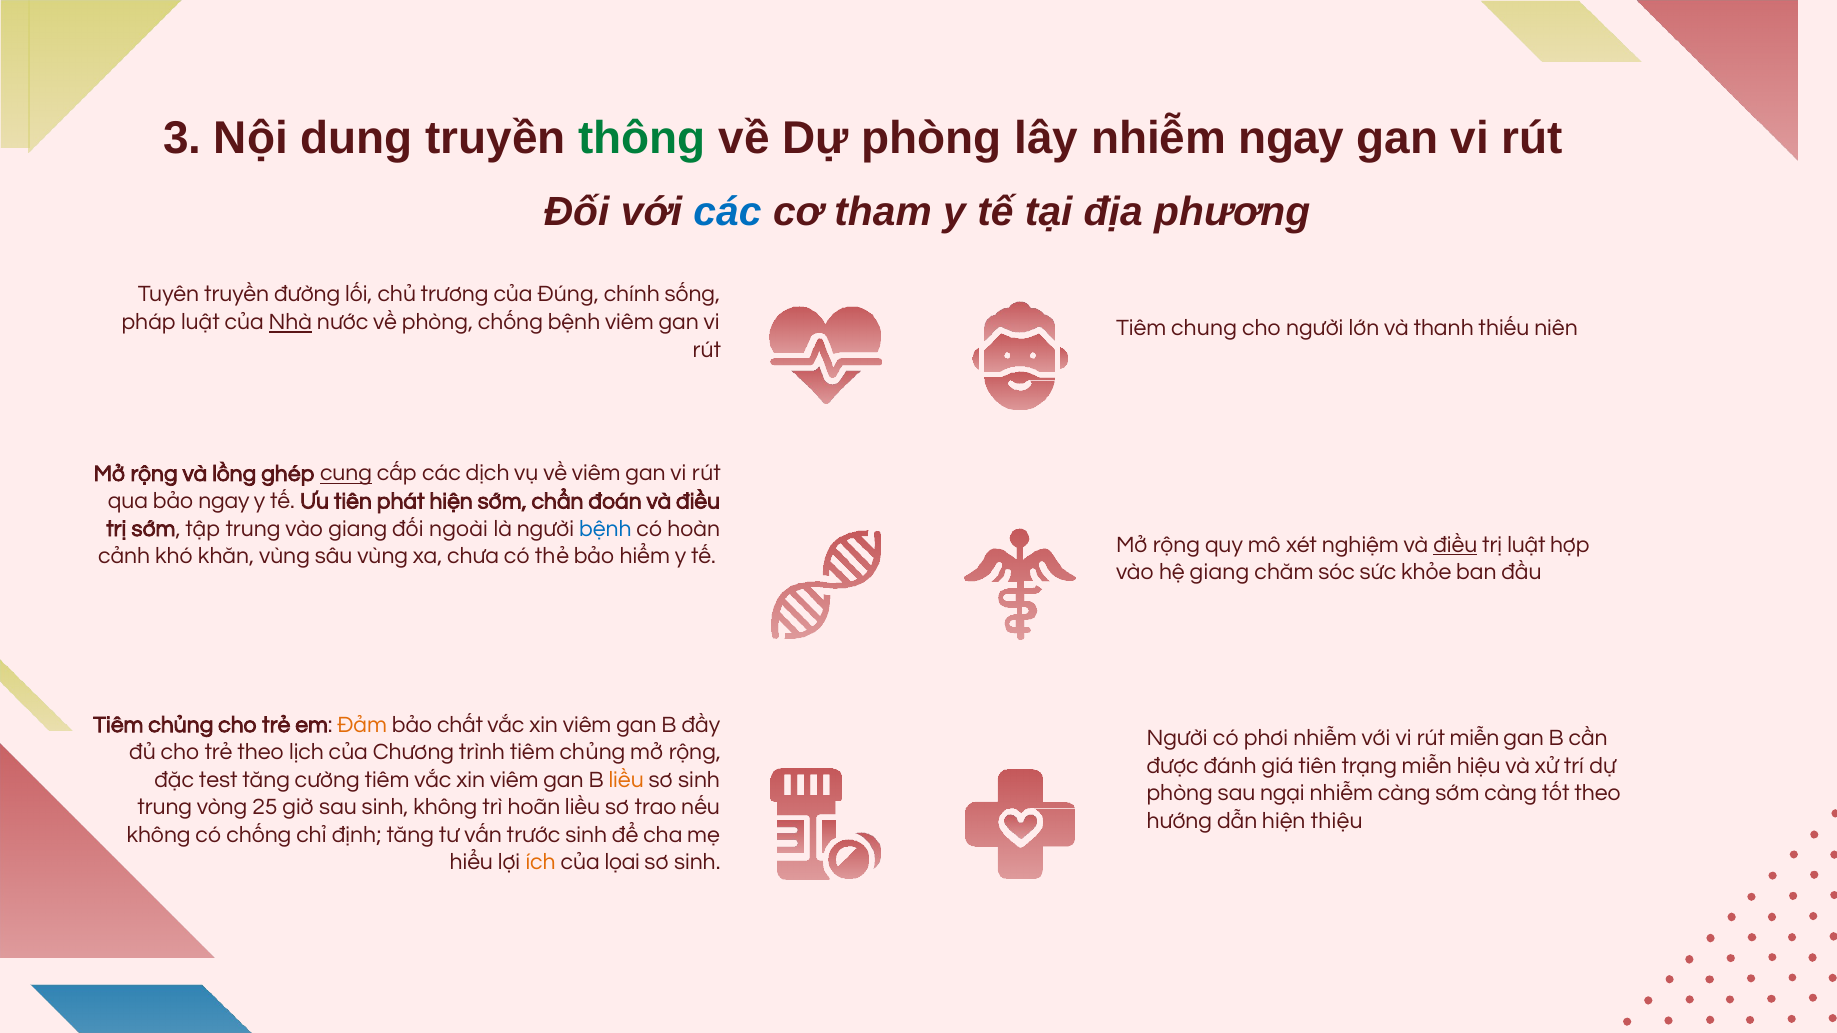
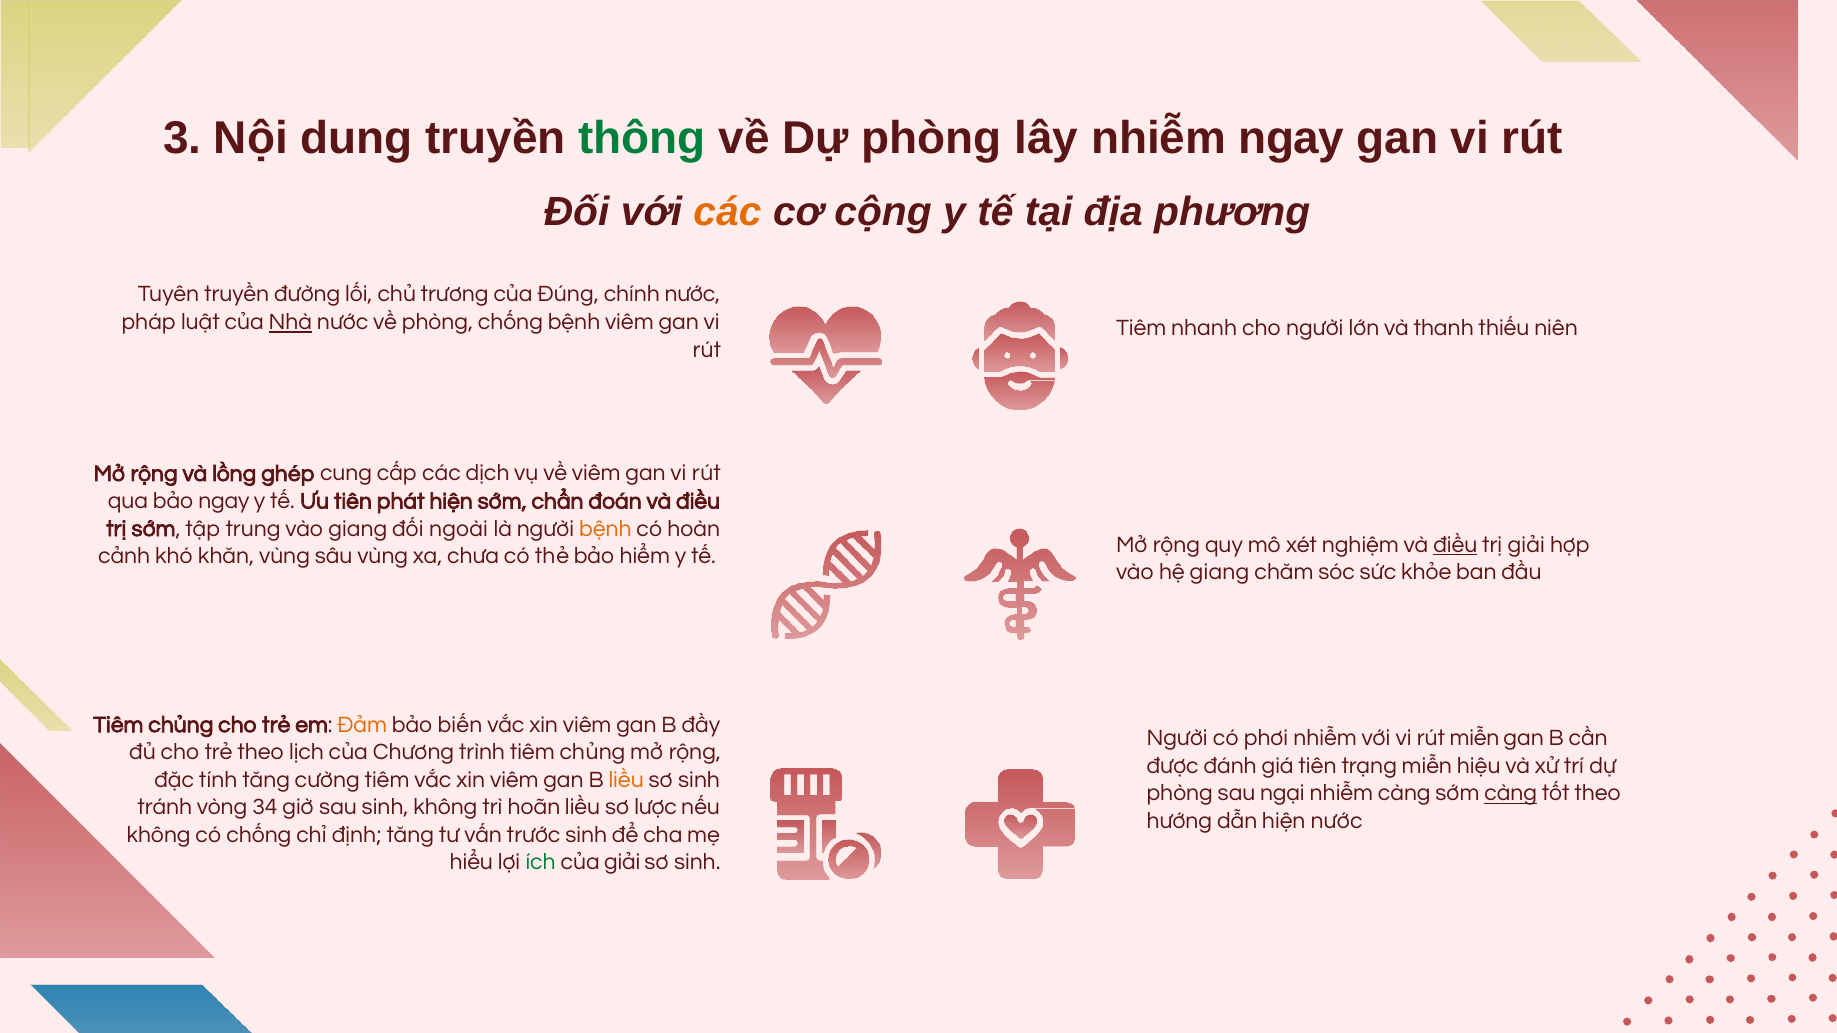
các at (728, 212) colour: blue -> orange
tham: tham -> cộng
chính sống: sống -> nước
chung: chung -> nhanh
cung underline: present -> none
bệnh at (605, 529) colour: blue -> orange
trị luật: luật -> giải
chất: chất -> biến
test: test -> tính
càng at (1511, 794) underline: none -> present
trung at (165, 807): trung -> tránh
25: 25 -> 34
trao: trao -> lược
hiện thiệu: thiệu -> nước
ích colour: orange -> green
của lọai: lọai -> giải
